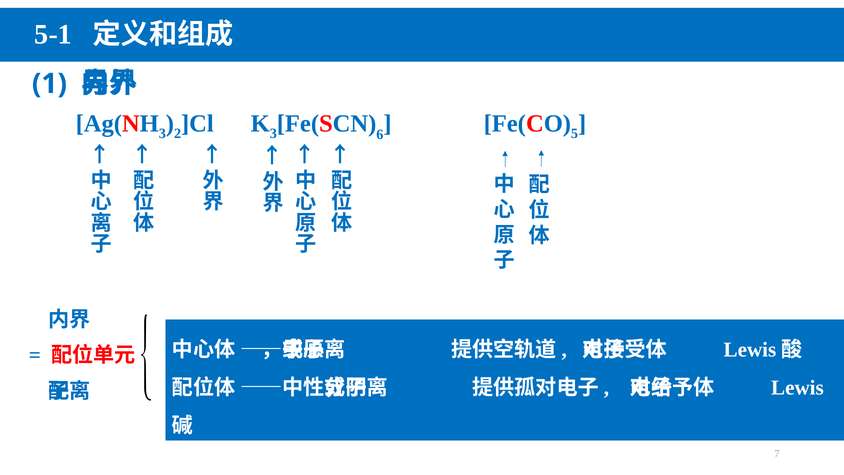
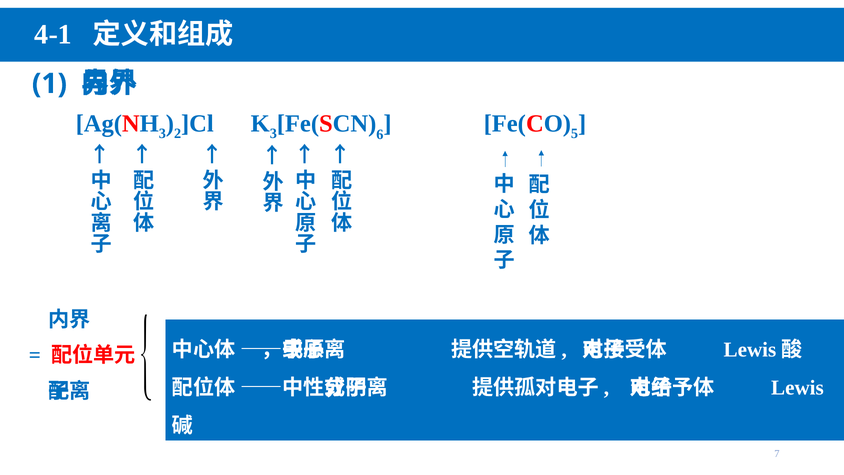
5-1: 5-1 -> 4-1
